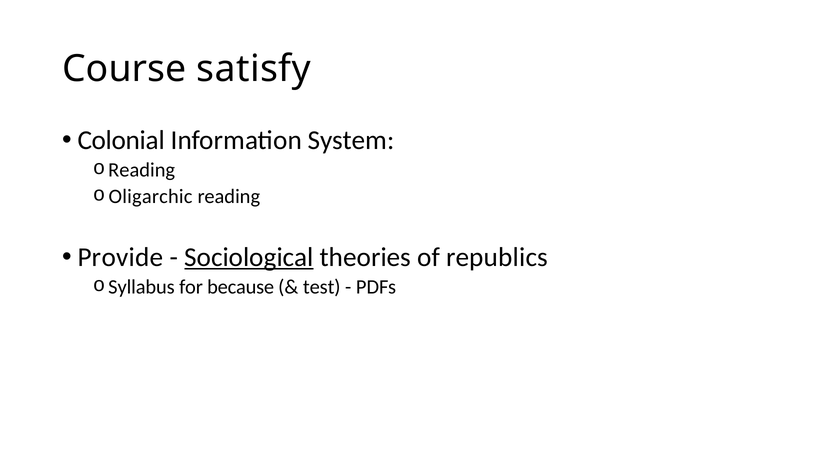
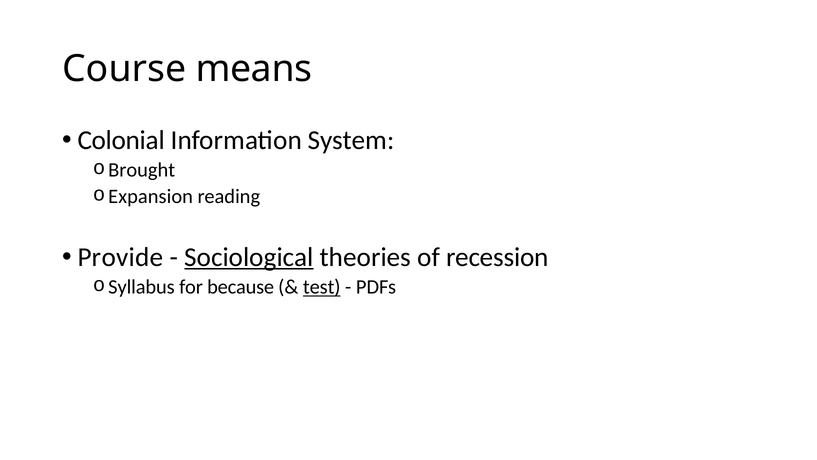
satisfy: satisfy -> means
Reading at (142, 170): Reading -> Brought
Oligarchic: Oligarchic -> Expansion
republics: republics -> recession
test underline: none -> present
